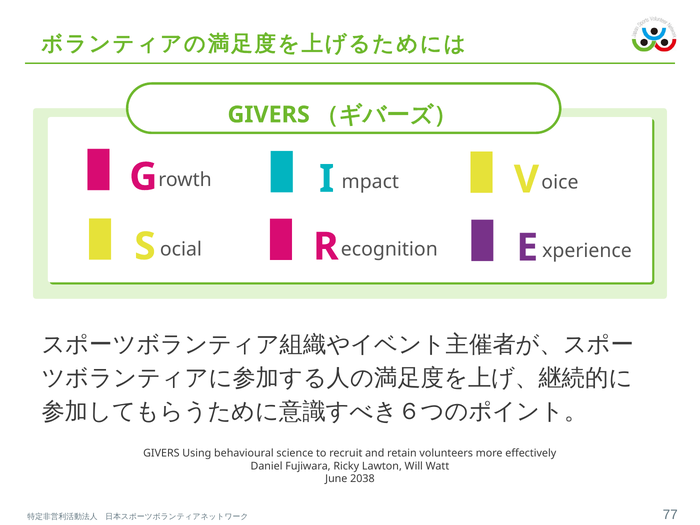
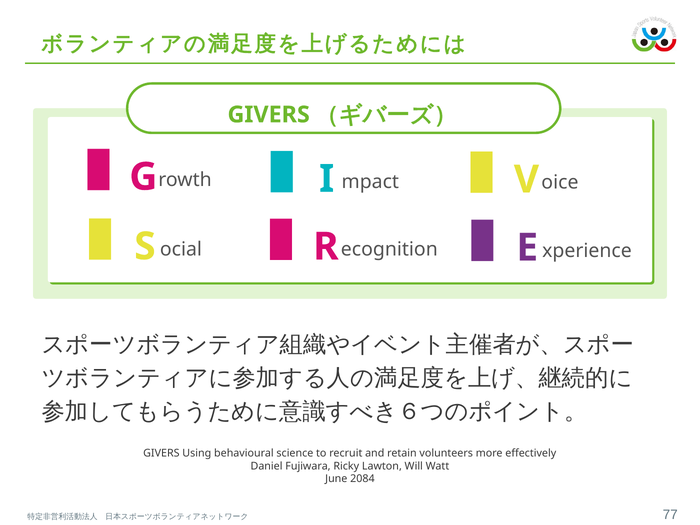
2038: 2038 -> 2084
